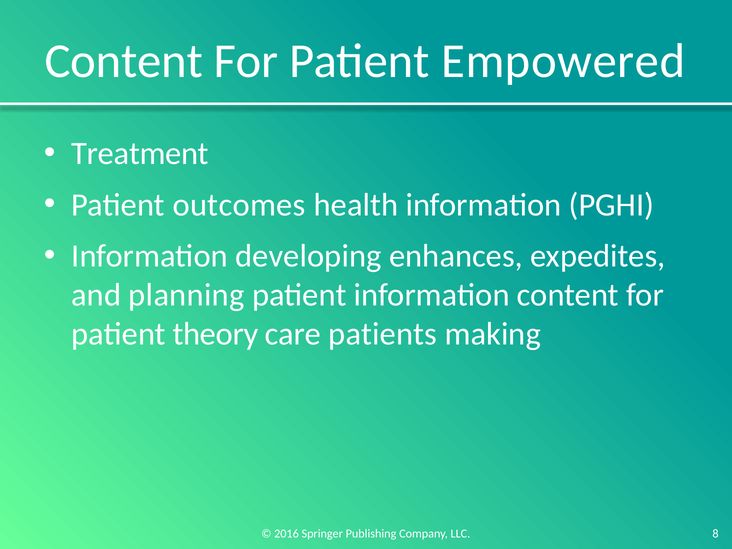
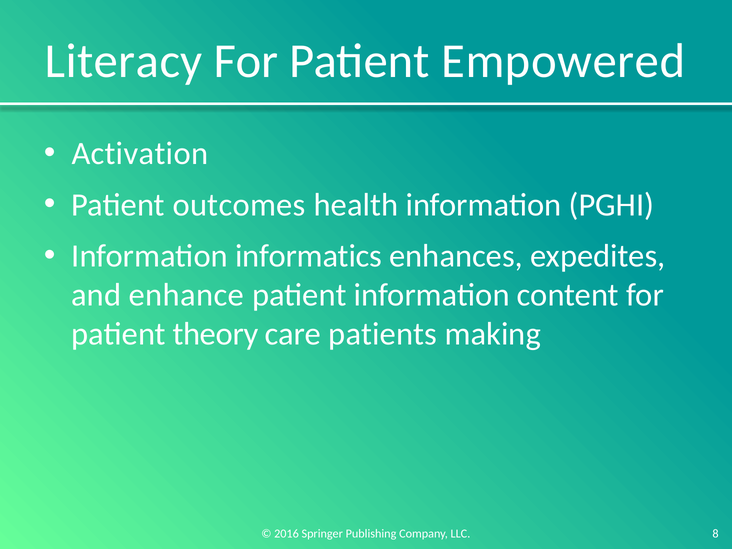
Content at (124, 61): Content -> Literacy
Treatment: Treatment -> Activation
developing: developing -> informatics
planning: planning -> enhance
